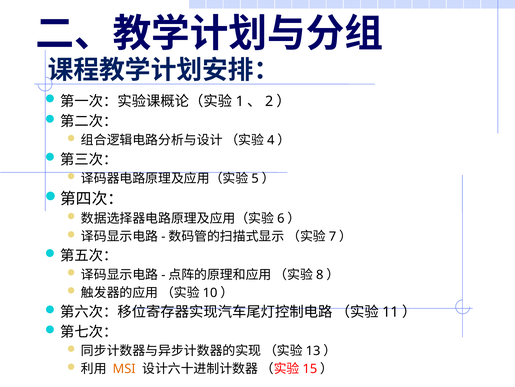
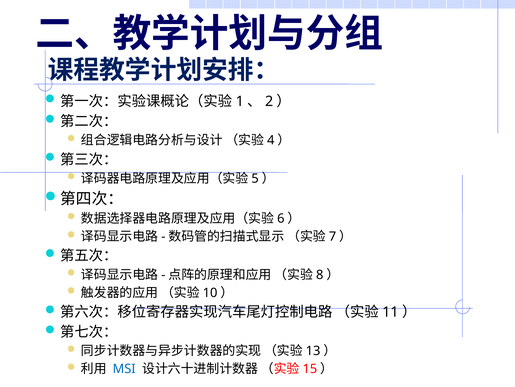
MSI colour: orange -> blue
